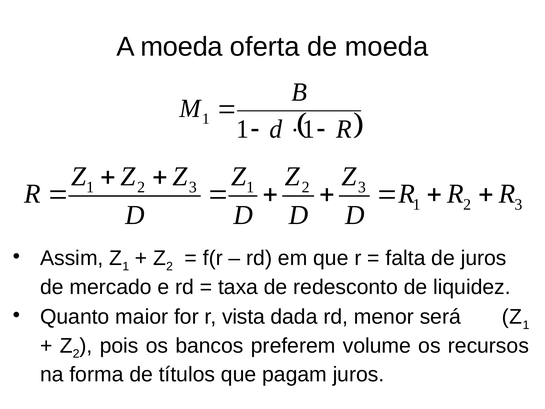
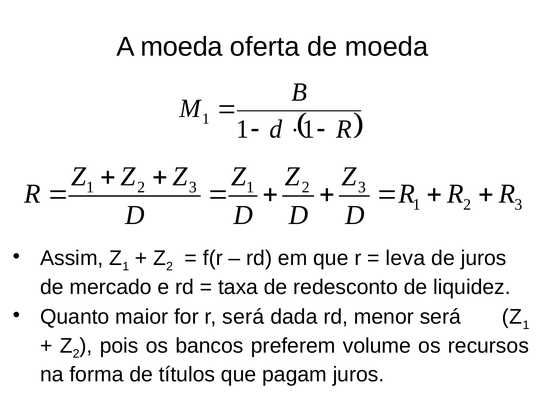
falta: falta -> leva
r vista: vista -> será
